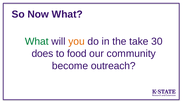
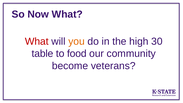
What at (37, 41) colour: green -> red
take: take -> high
does: does -> table
outreach: outreach -> veterans
